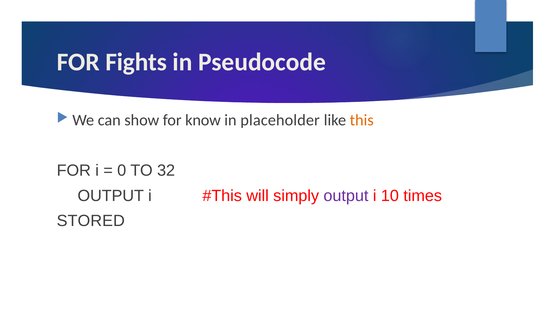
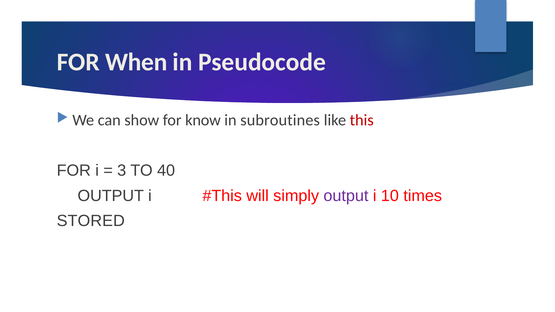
Fights: Fights -> When
placeholder: placeholder -> subroutines
this colour: orange -> red
0: 0 -> 3
32: 32 -> 40
